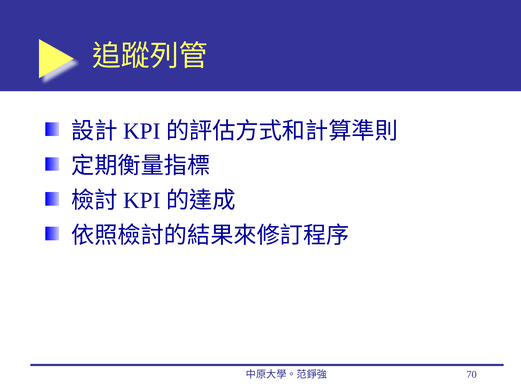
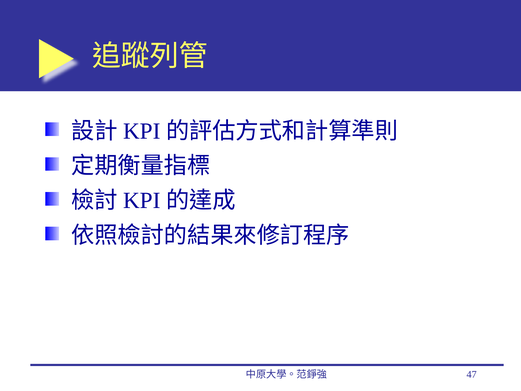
70: 70 -> 47
